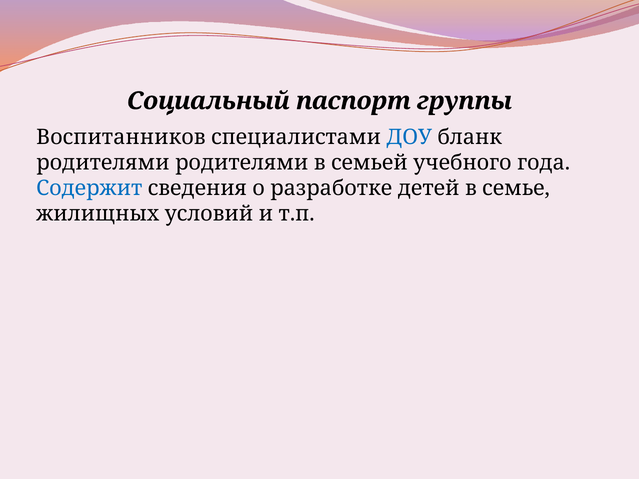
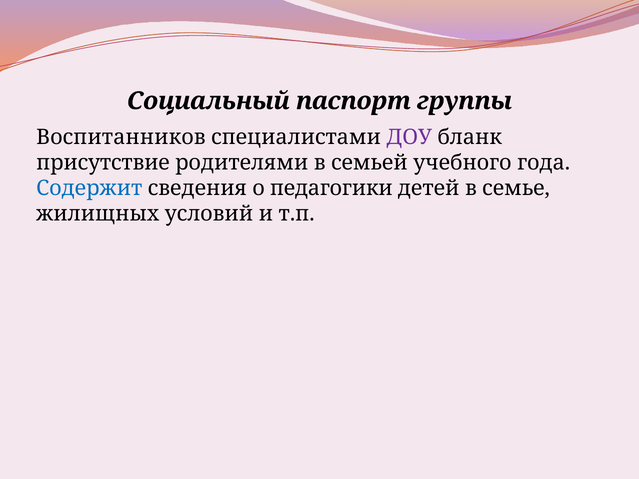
ДОУ colour: blue -> purple
родителями at (103, 163): родителями -> присутствие
разработке: разработке -> педагогики
